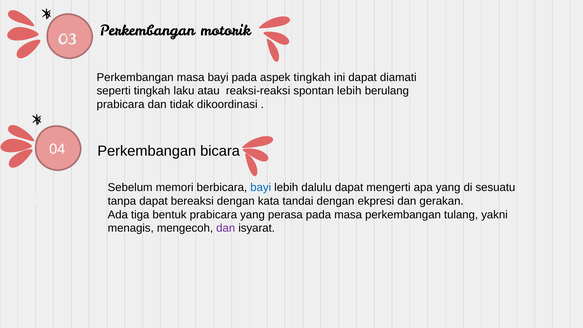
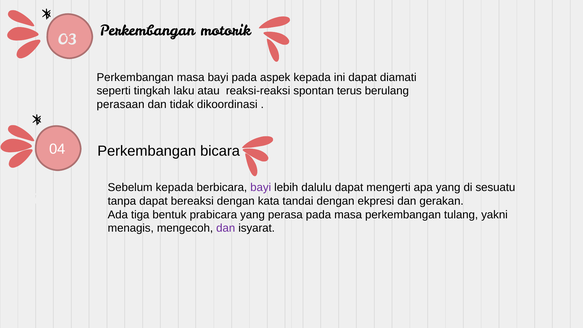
aspek tingkah: tingkah -> kepada
spontan lebih: lebih -> terus
prabicara at (121, 104): prabicara -> perasaan
Sebelum memori: memori -> kepada
bayi at (261, 187) colour: blue -> purple
